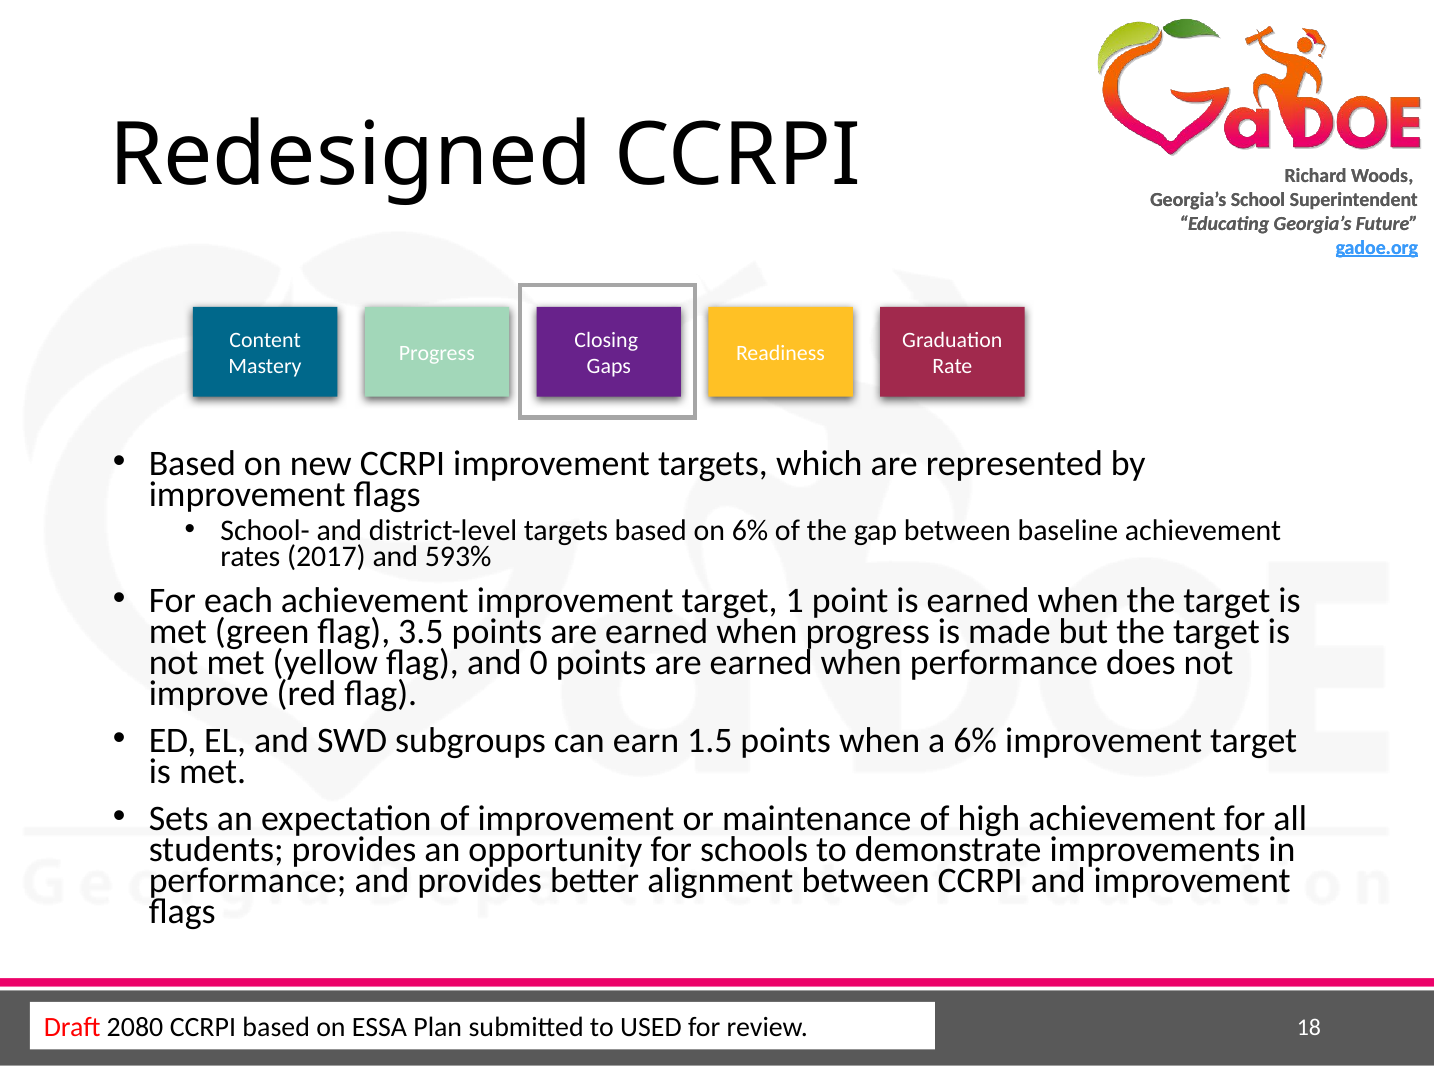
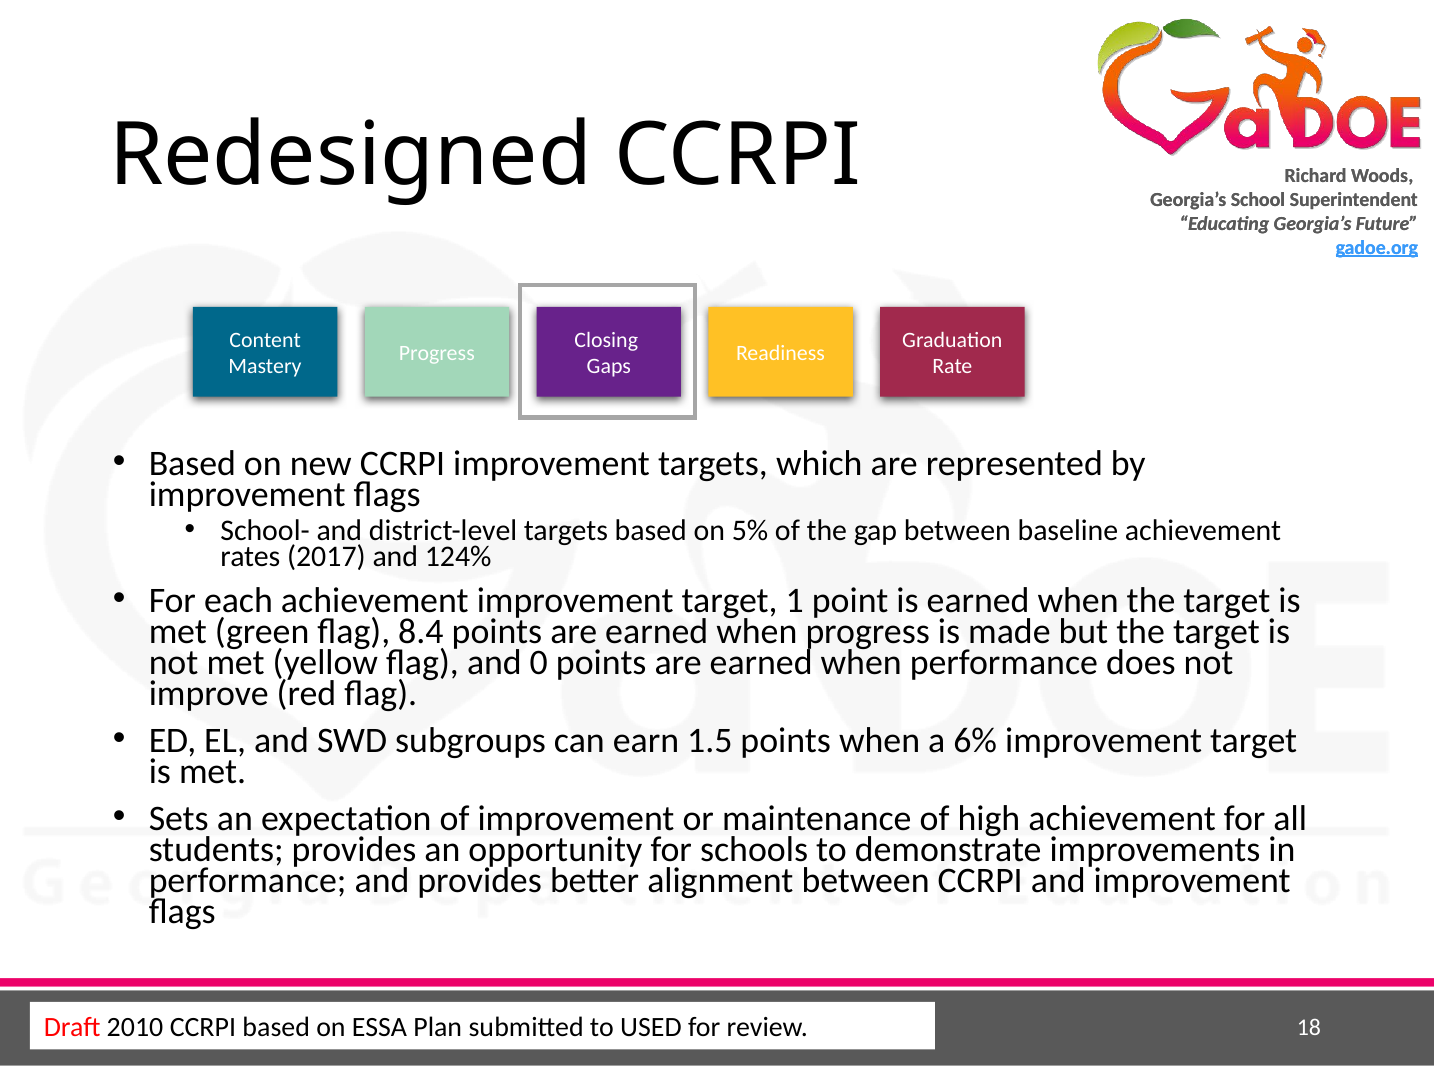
on 6%: 6% -> 5%
593%: 593% -> 124%
3.5: 3.5 -> 8.4
2080: 2080 -> 2010
